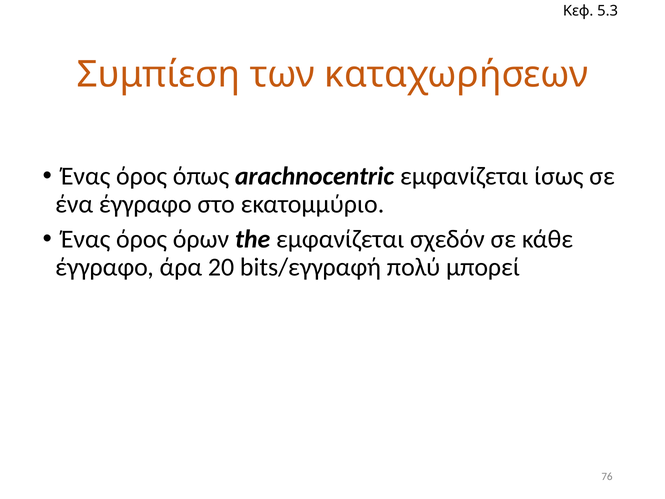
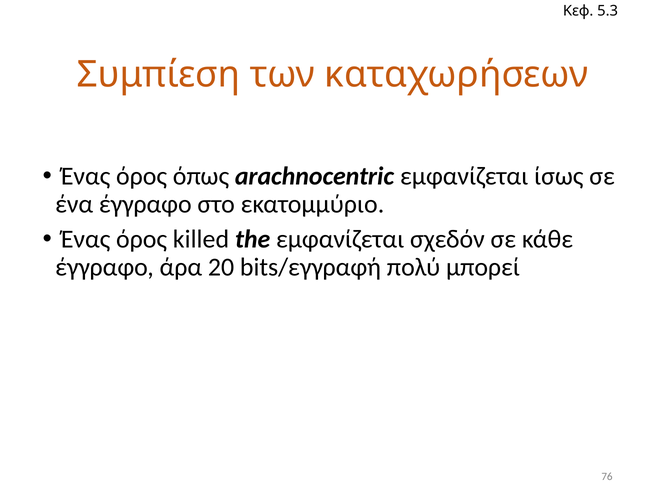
όρων: όρων -> killed
